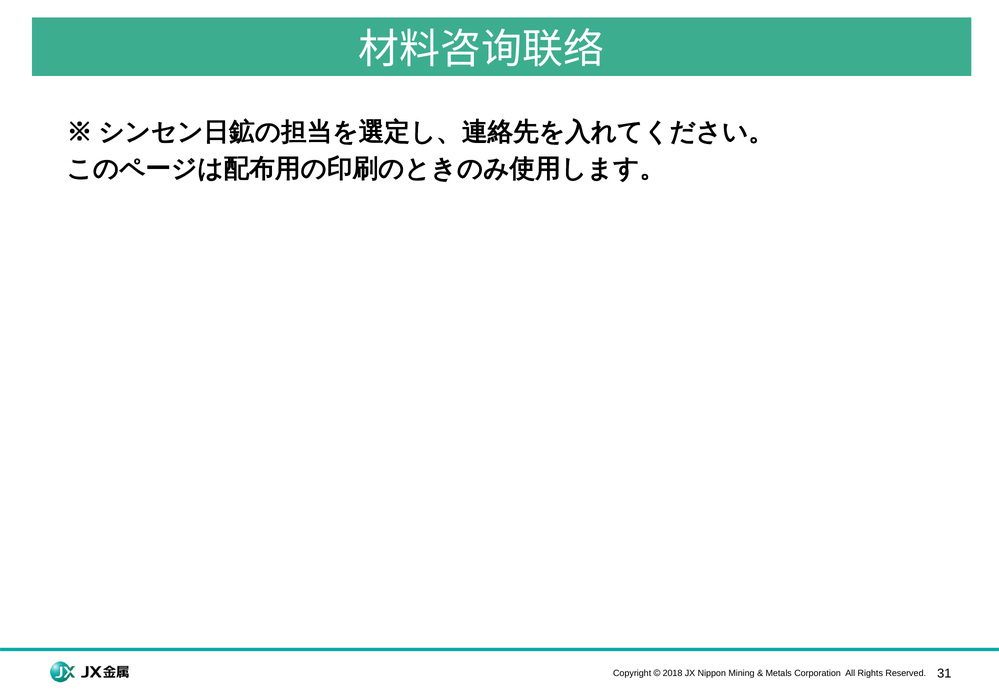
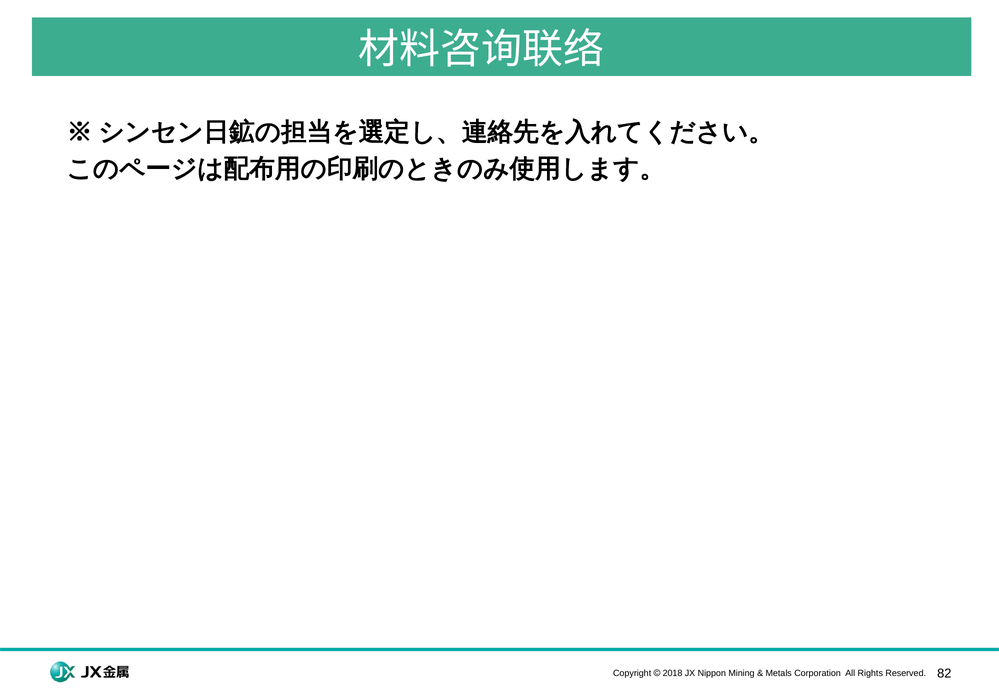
31: 31 -> 82
